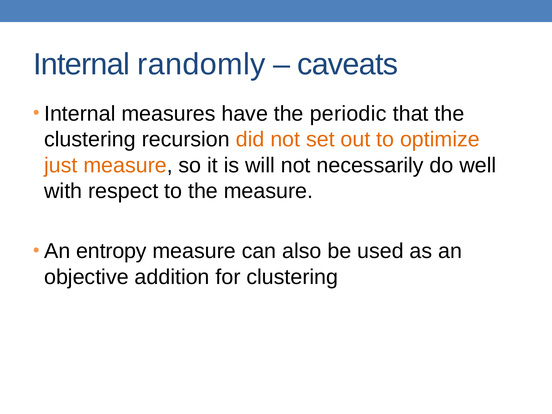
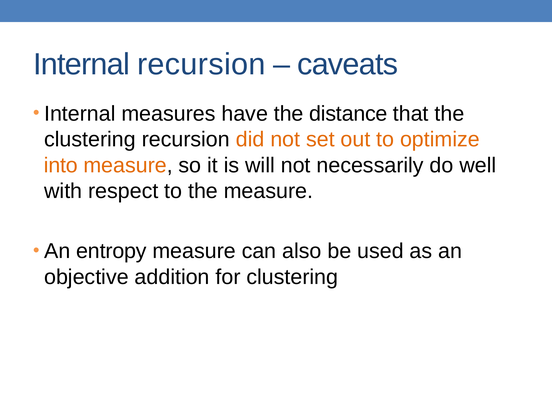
Internal randomly: randomly -> recursion
periodic: periodic -> distance
just: just -> into
